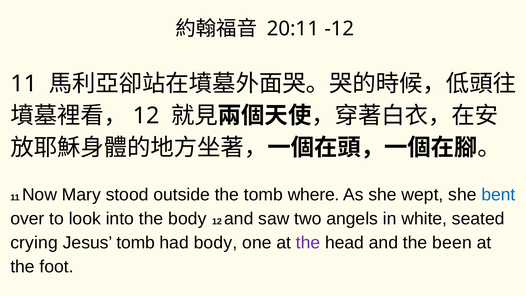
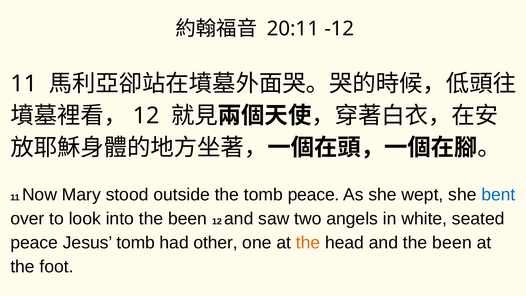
tomb where: where -> peace
into the body: body -> been
crying at (34, 243): crying -> peace
had body: body -> other
the at (308, 243) colour: purple -> orange
